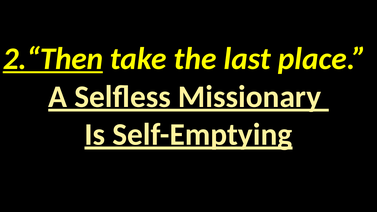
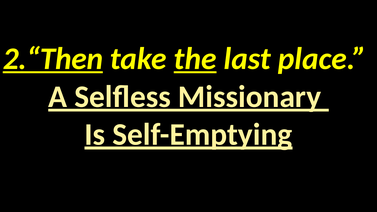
the underline: none -> present
